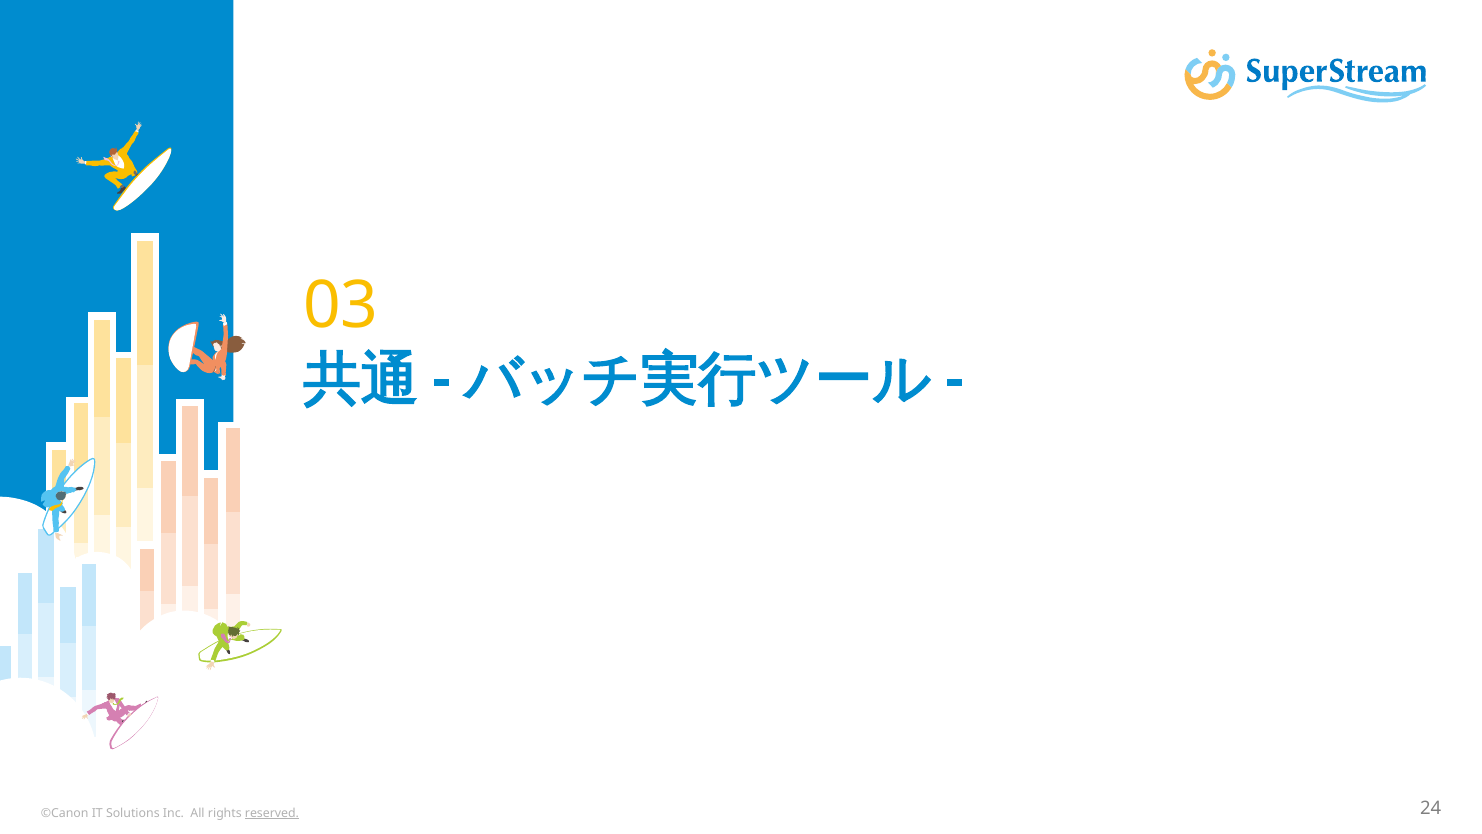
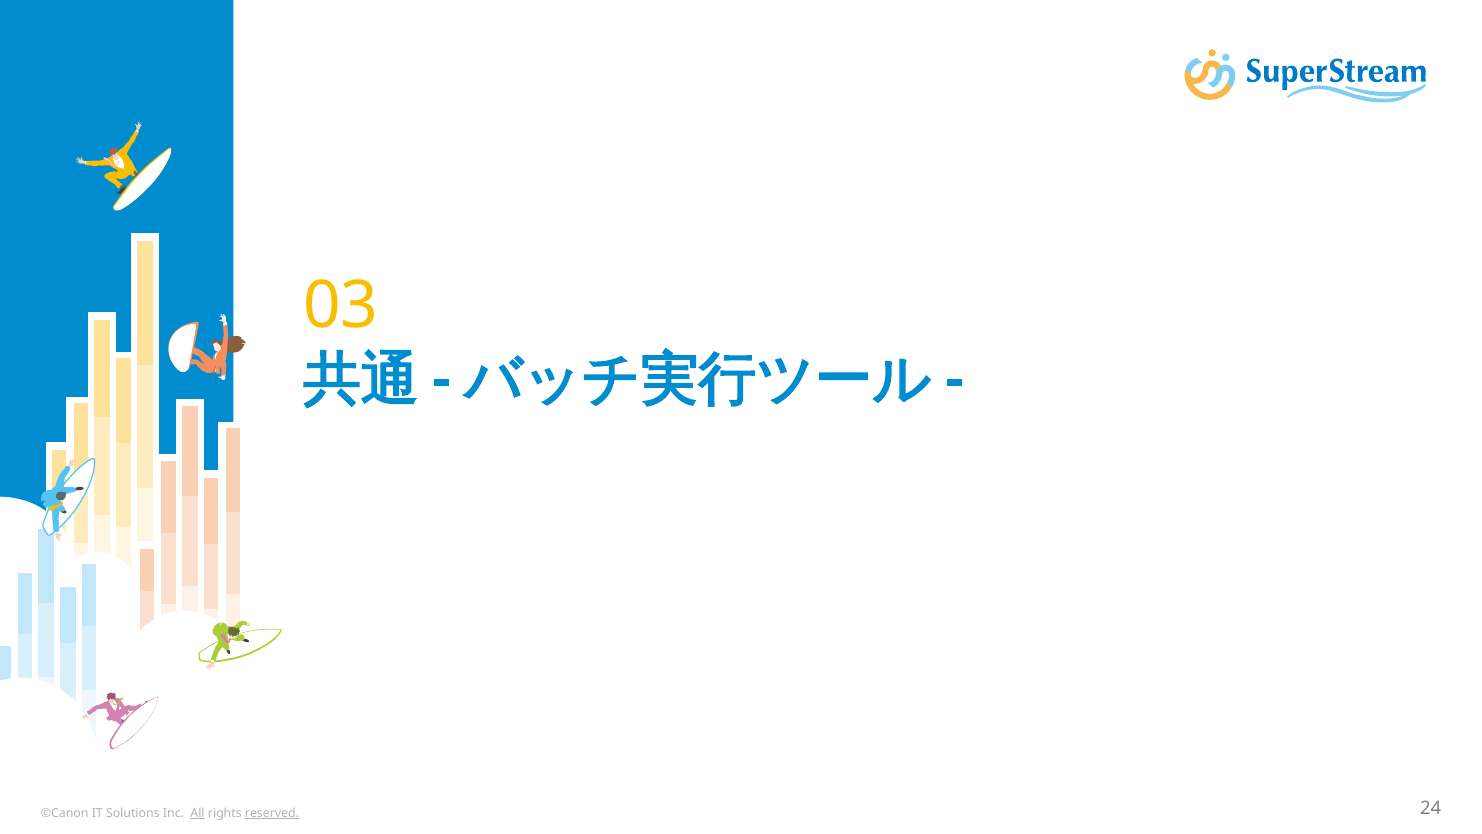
All underline: none -> present
